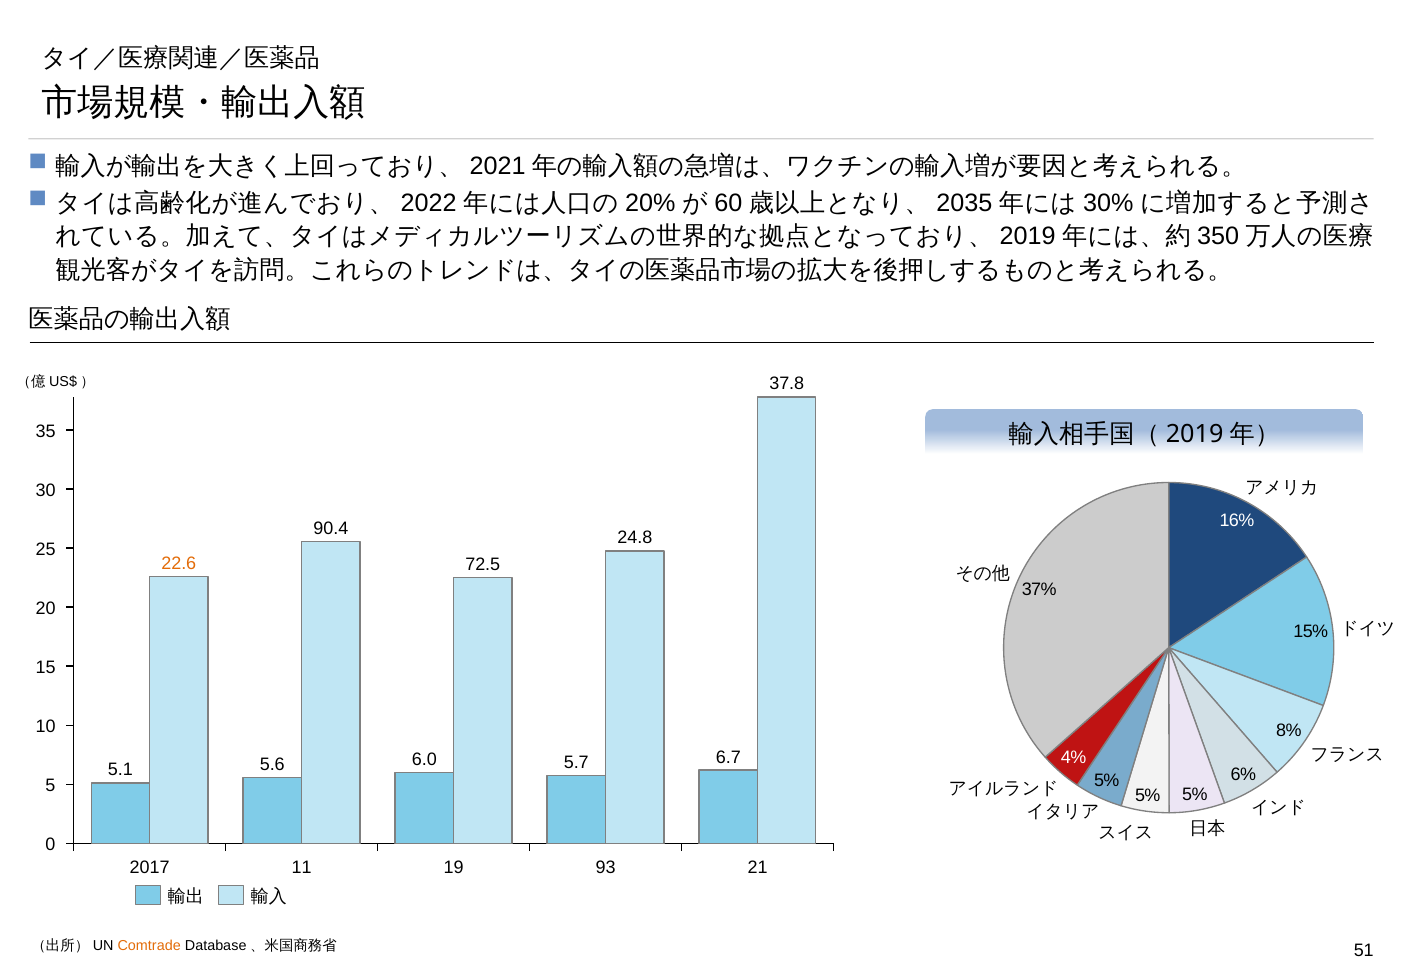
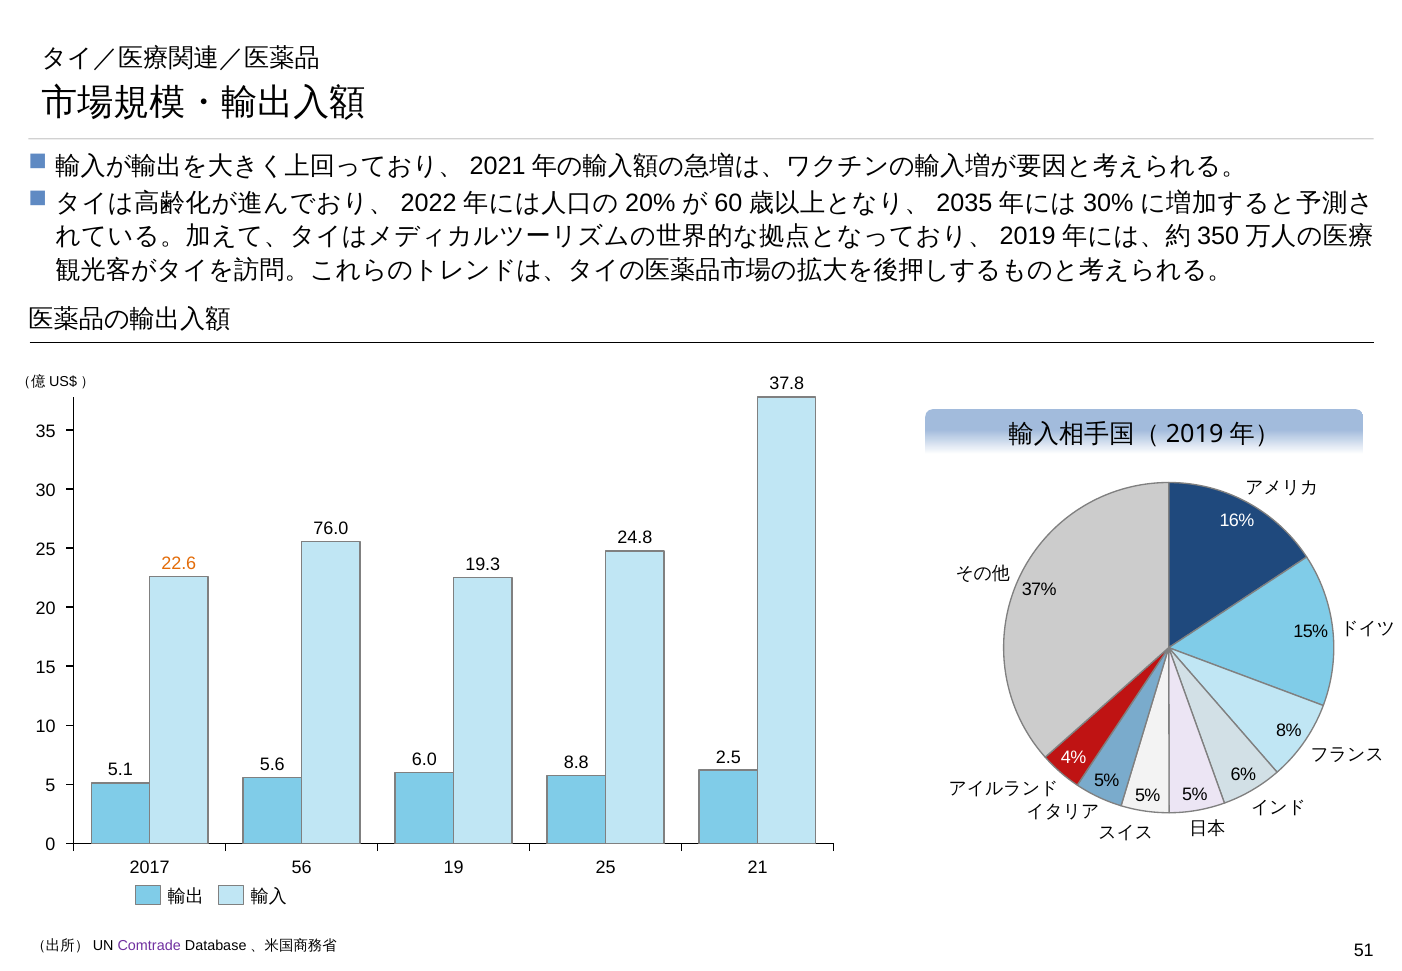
90.4: 90.4 -> 76.0
72.5: 72.5 -> 19.3
6.7: 6.7 -> 2.5
5.7: 5.7 -> 8.8
11: 11 -> 56
19 93: 93 -> 25
Comtrade colour: orange -> purple
